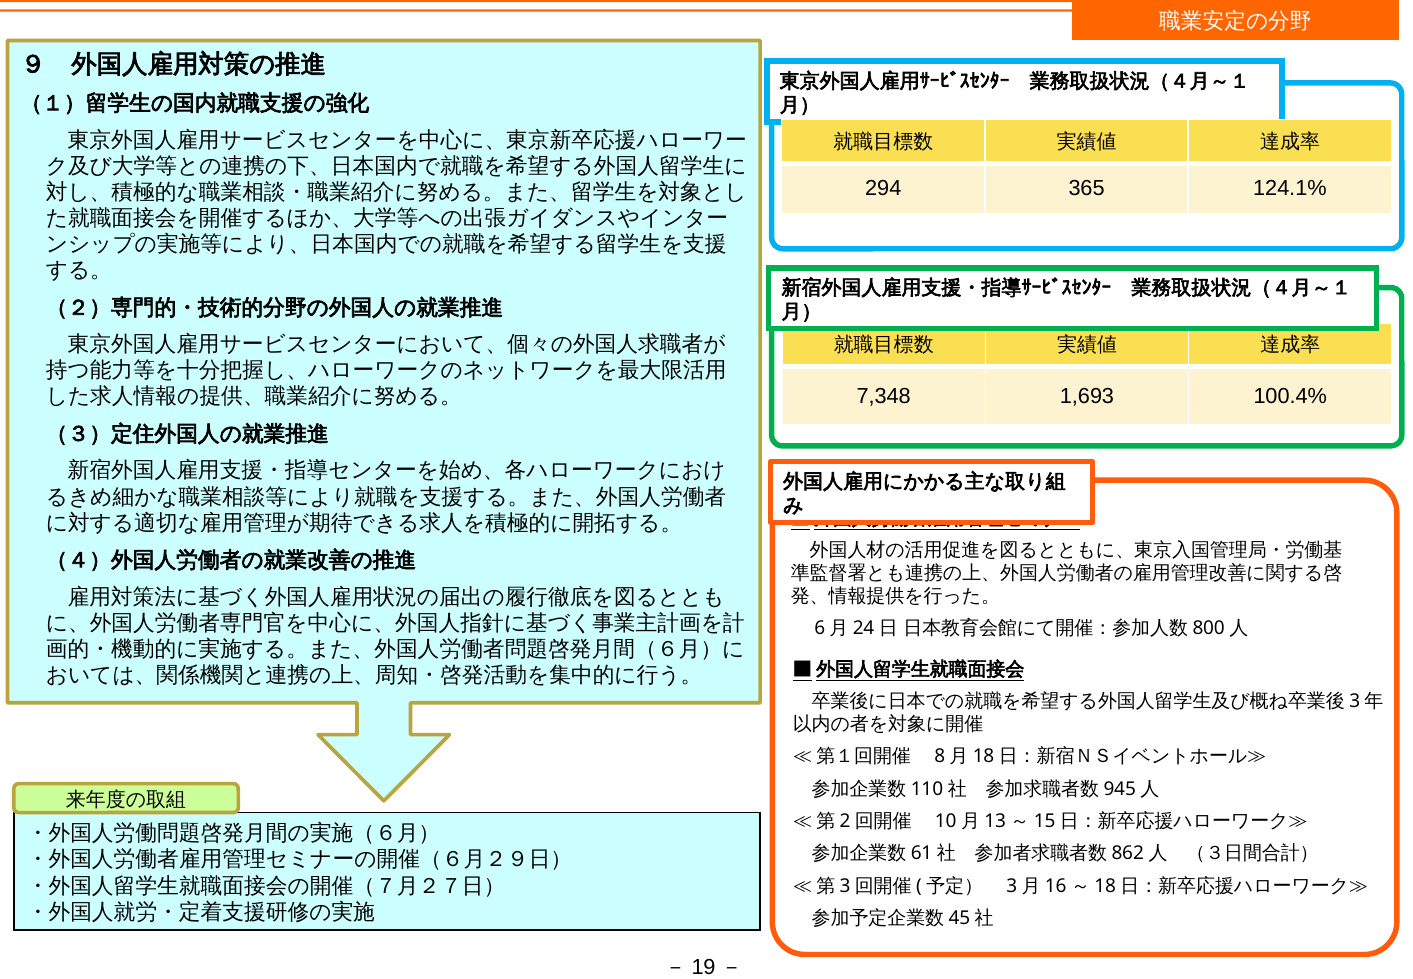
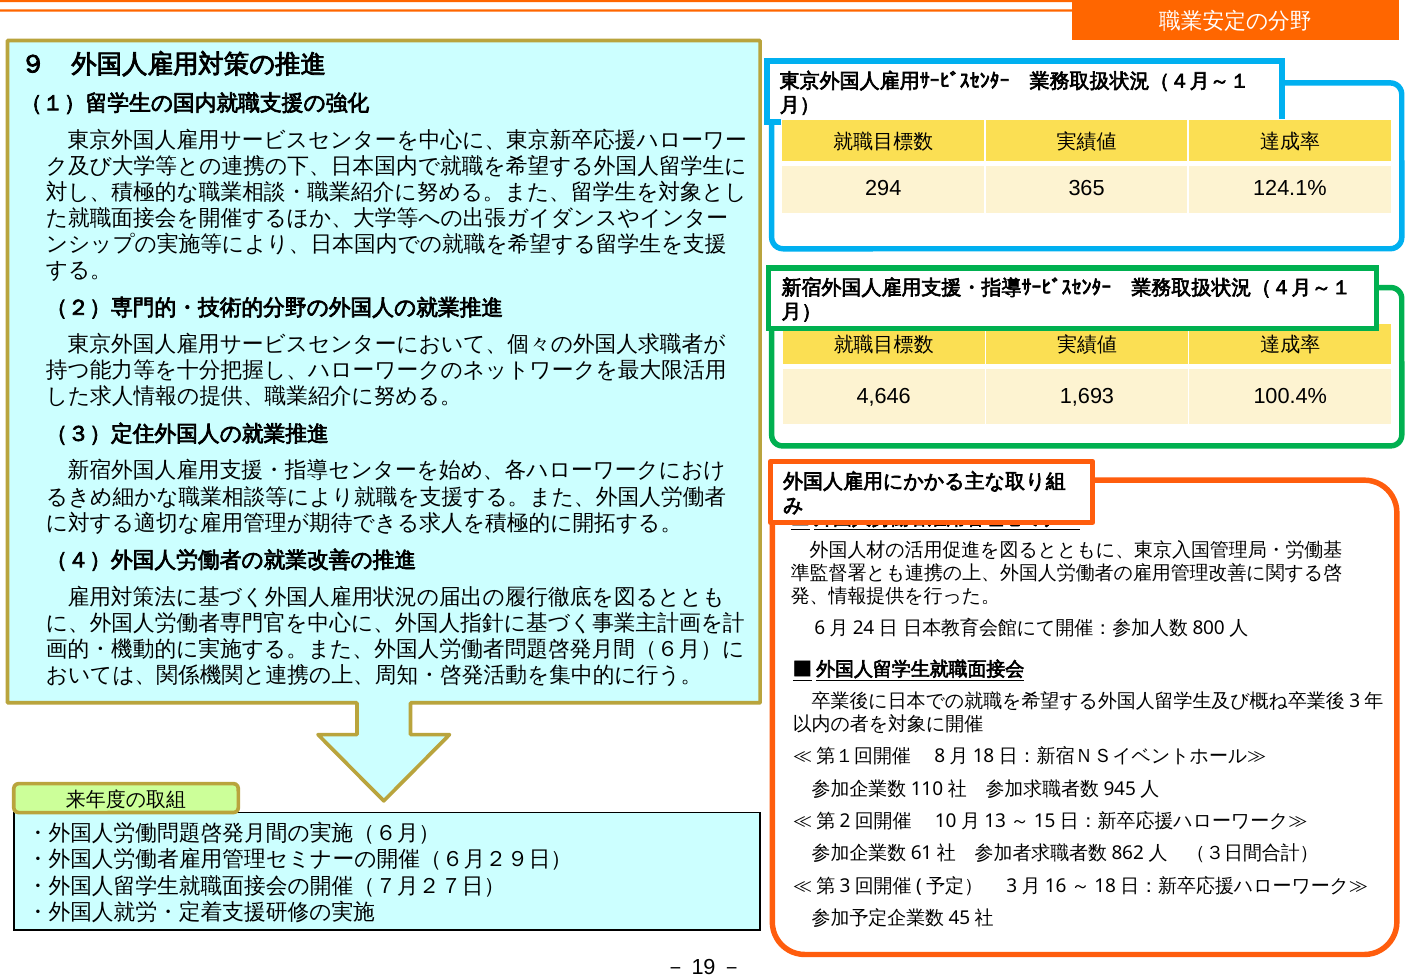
7,348: 7,348 -> 4,646
